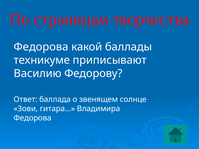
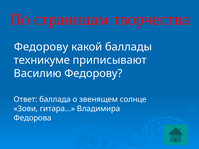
Федорова at (41, 47): Федорова -> Федорову
